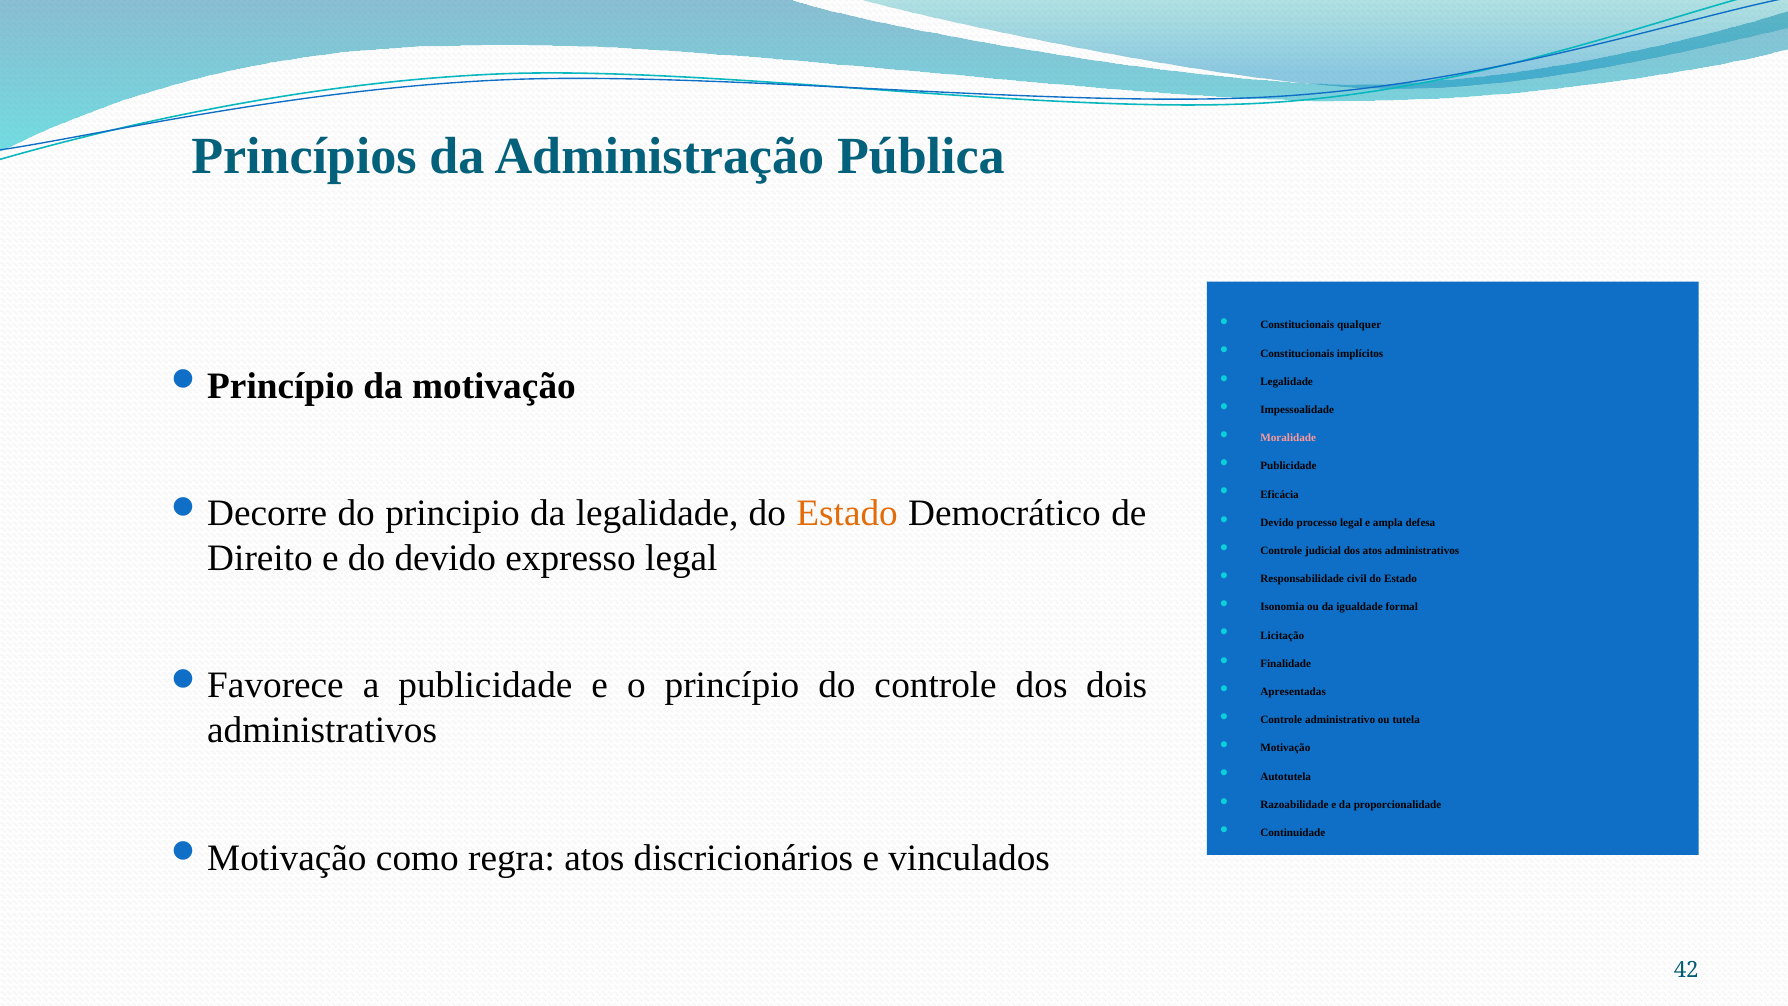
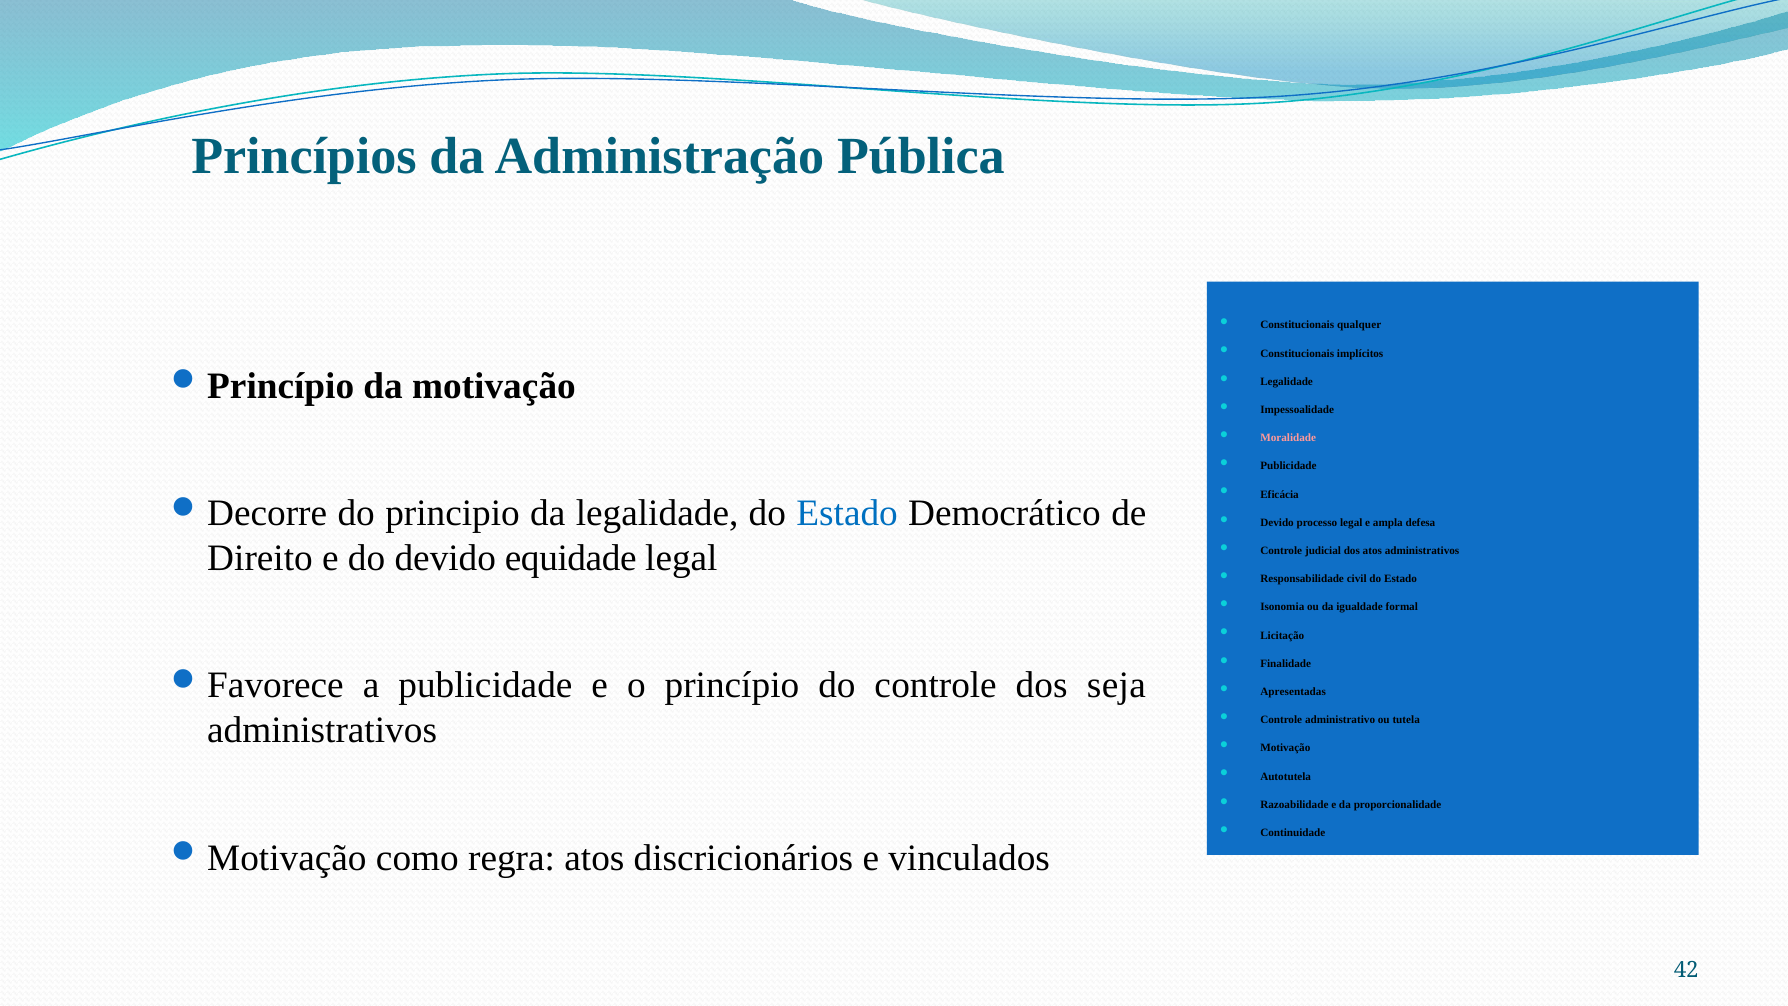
Estado at (847, 513) colour: orange -> blue
expresso: expresso -> equidade
dois: dois -> seja
